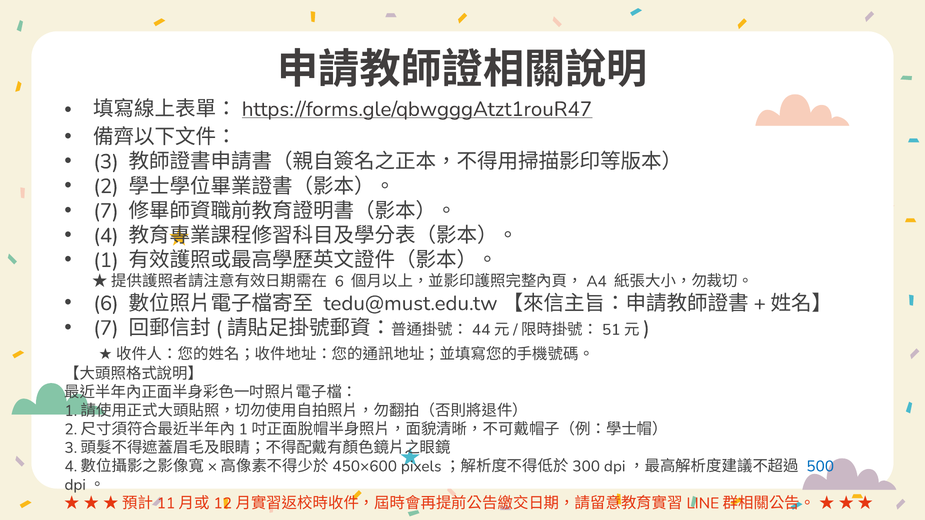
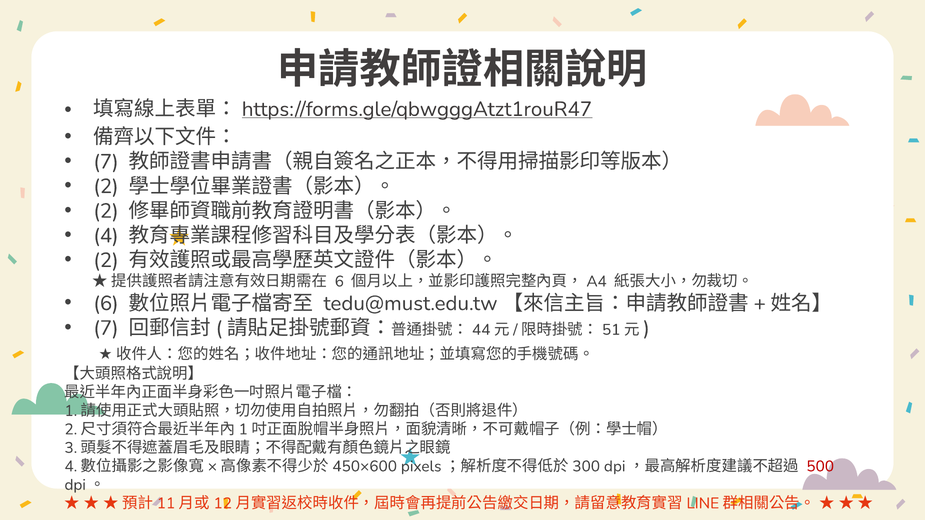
3 at (106, 162): 3 -> 7
7 at (106, 211): 7 -> 2
1 at (106, 260): 1 -> 2
500 colour: blue -> red
